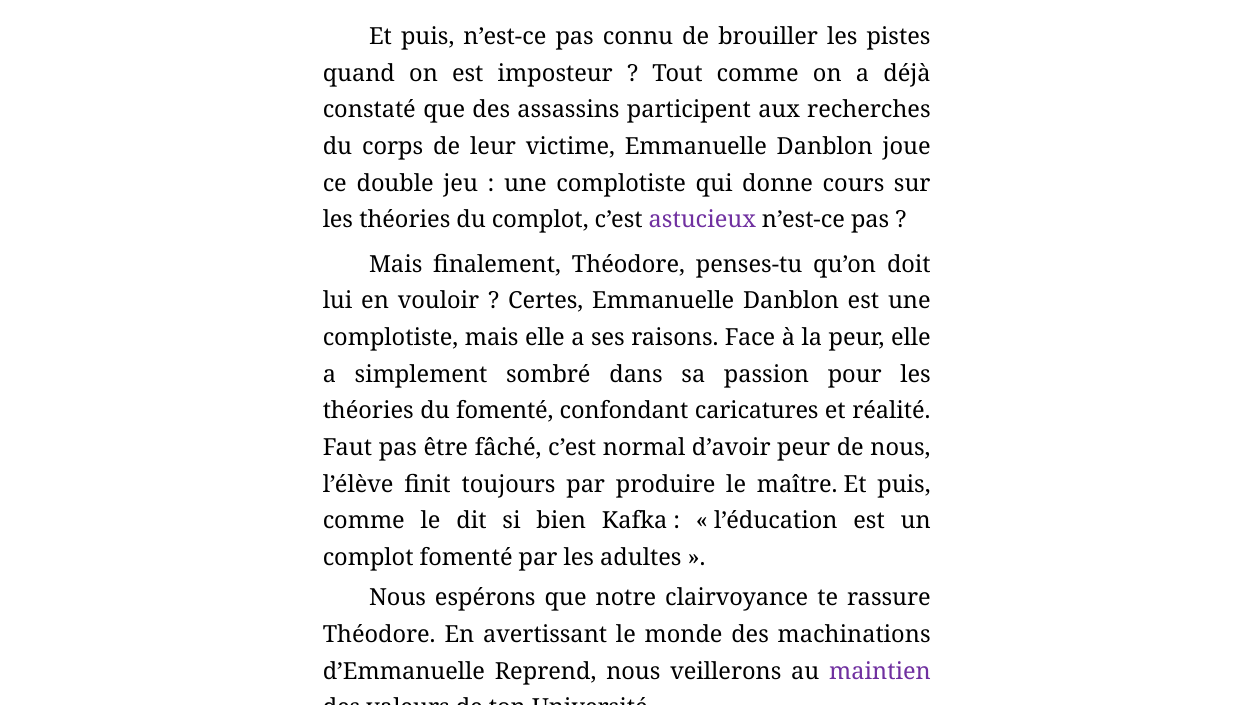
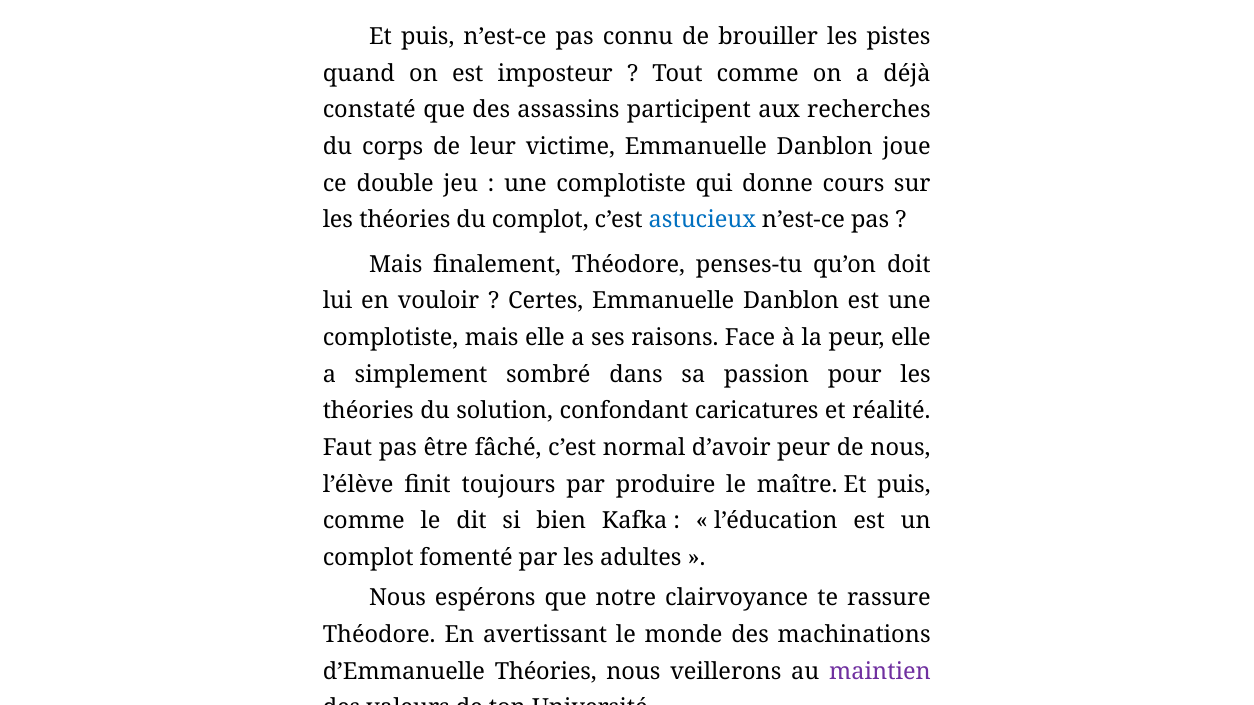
astucieux colour: purple -> blue
du fomenté: fomenté -> solution
d’Emmanuelle Reprend: Reprend -> Théories
